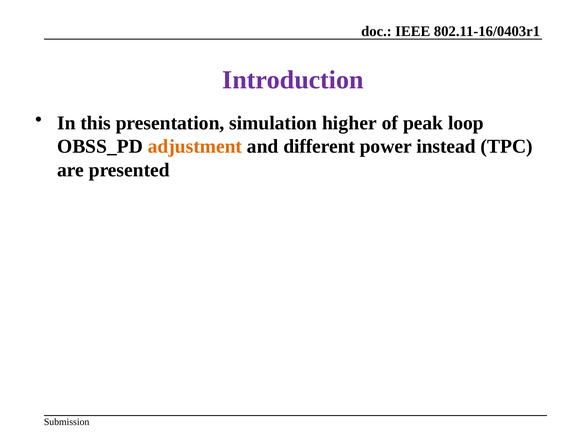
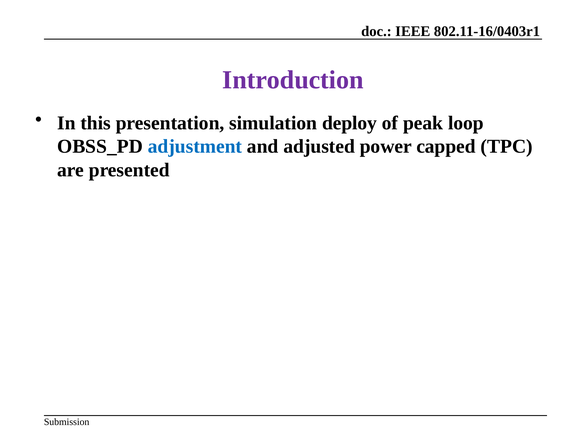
higher: higher -> deploy
adjustment colour: orange -> blue
different: different -> adjusted
instead: instead -> capped
